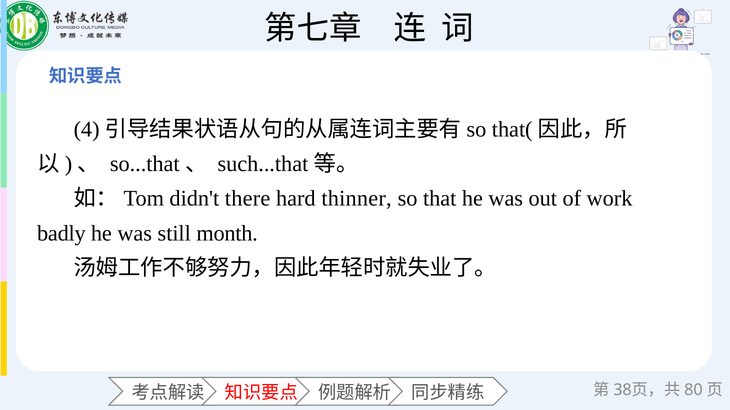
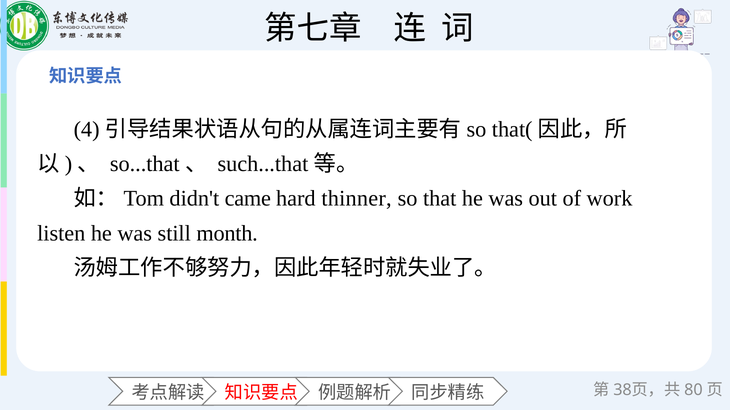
there: there -> came
badly: badly -> listen
